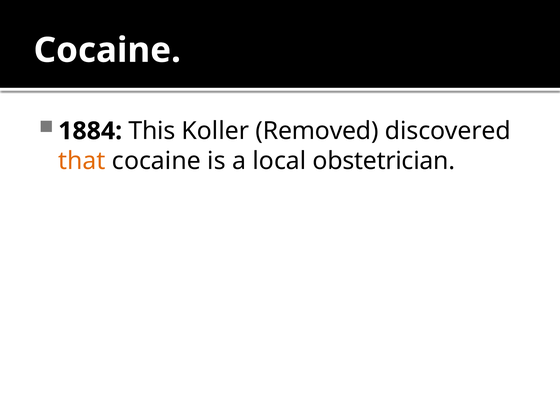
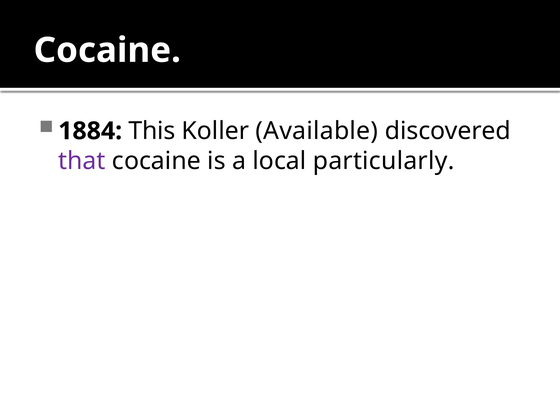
Removed: Removed -> Available
that colour: orange -> purple
obstetrician: obstetrician -> particularly
